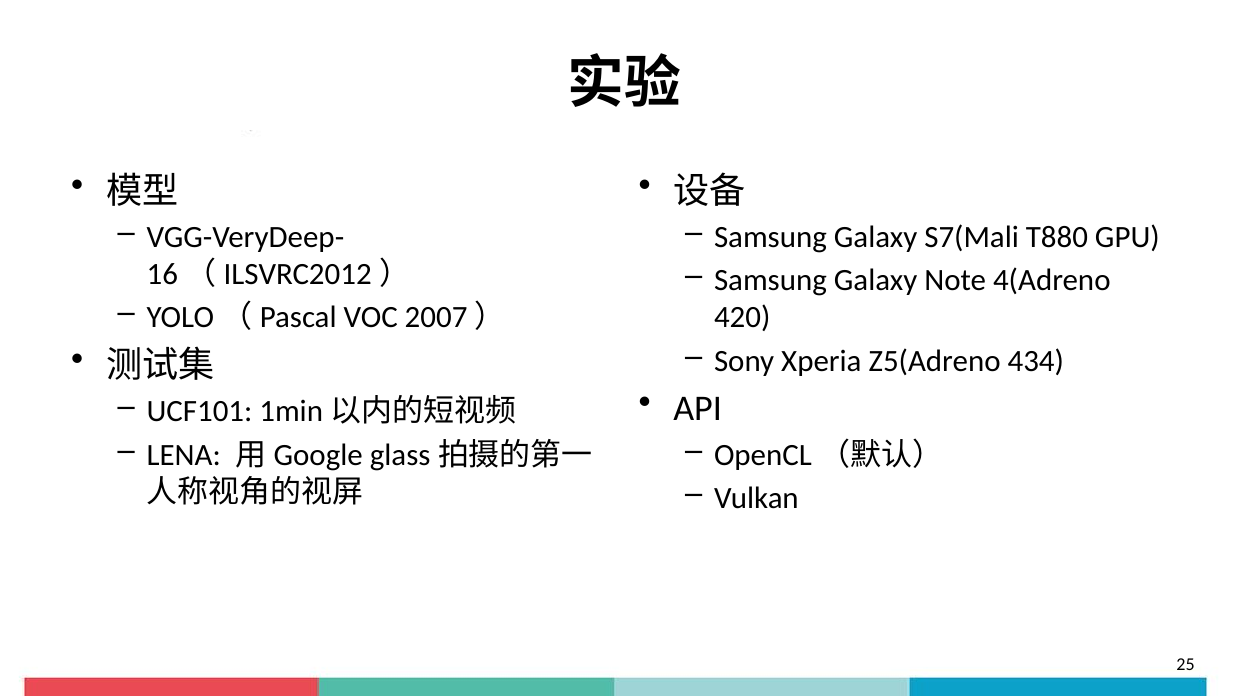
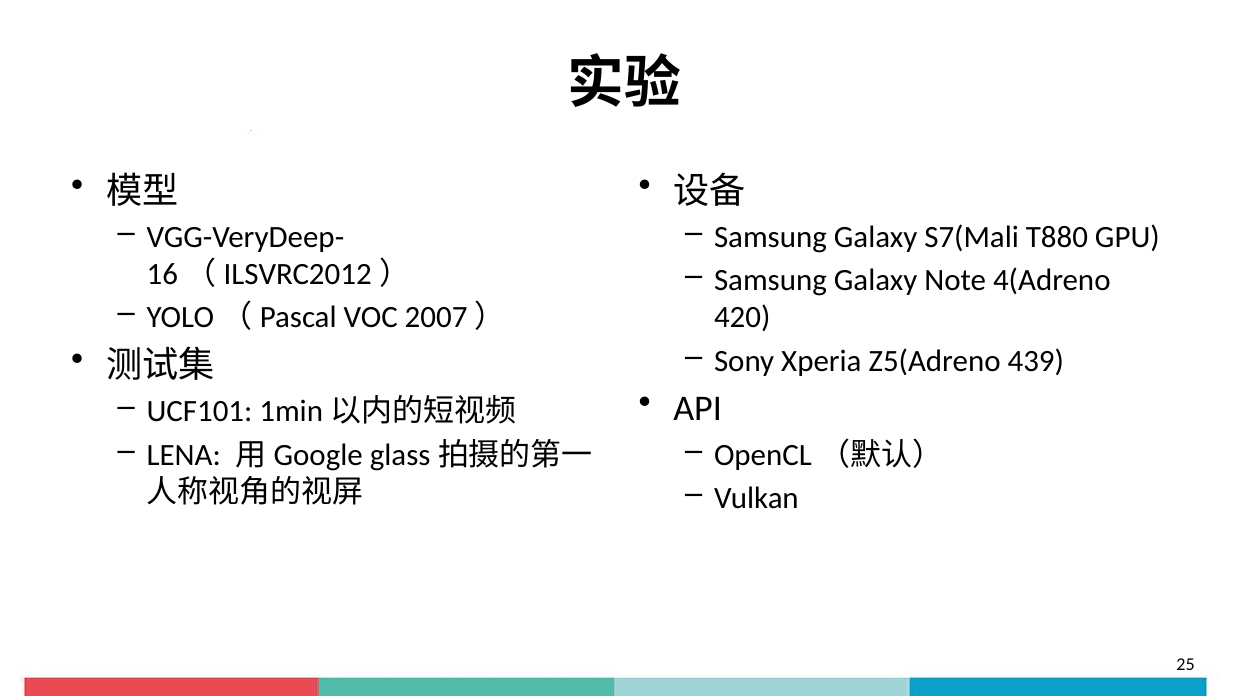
434: 434 -> 439
